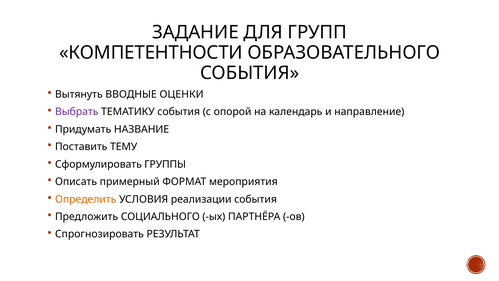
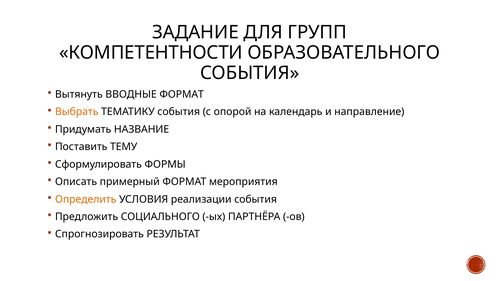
ВВОДНЫЕ ОЦЕНКИ: ОЦЕНКИ -> ФОРМАТ
Выбрать colour: purple -> orange
ГРУППЫ: ГРУППЫ -> ФОРМЫ
